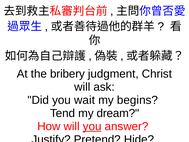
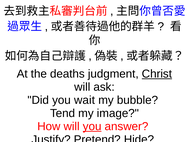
bribery: bribery -> deaths
Christ underline: none -> present
begins: begins -> bubble
dream: dream -> image
